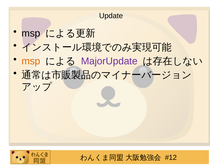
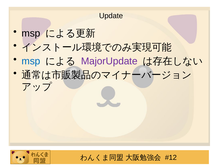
msp at (31, 61) colour: orange -> blue
